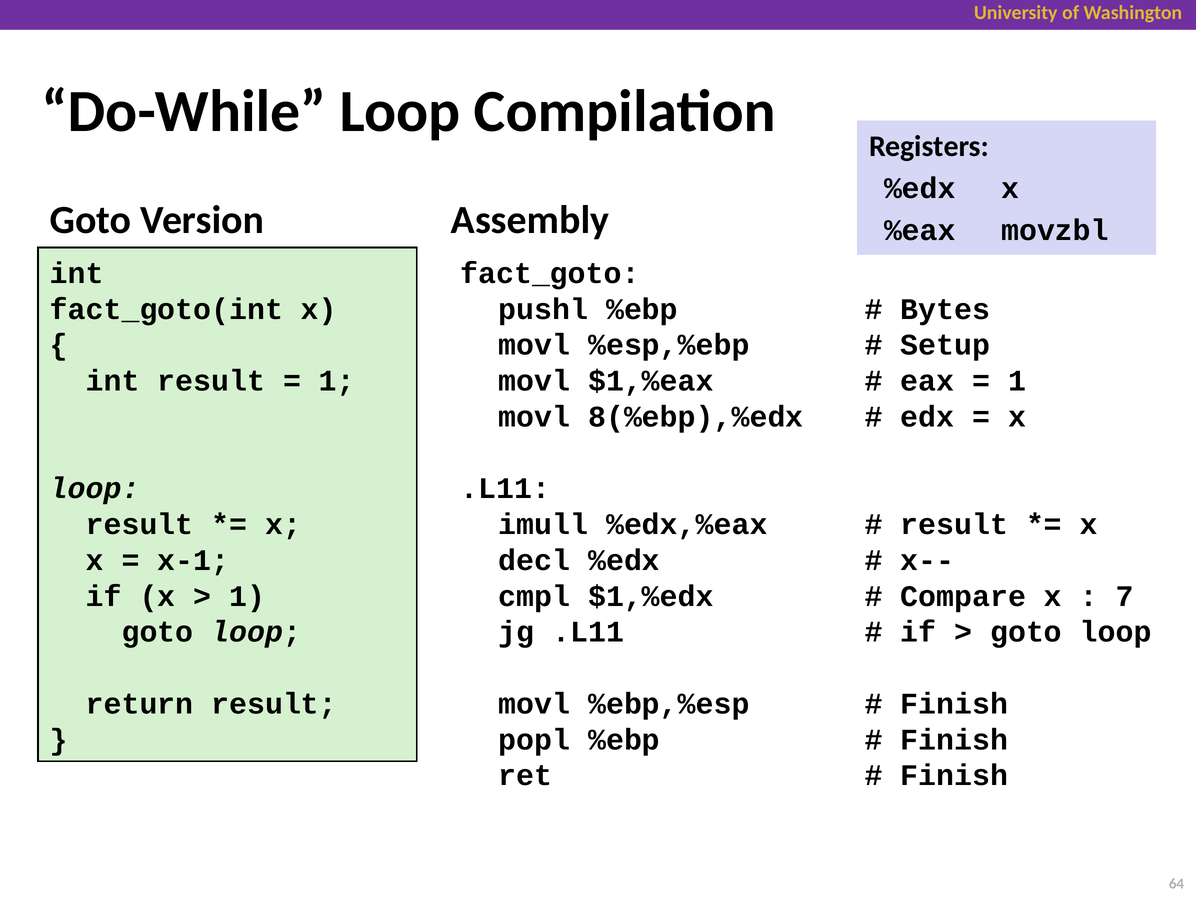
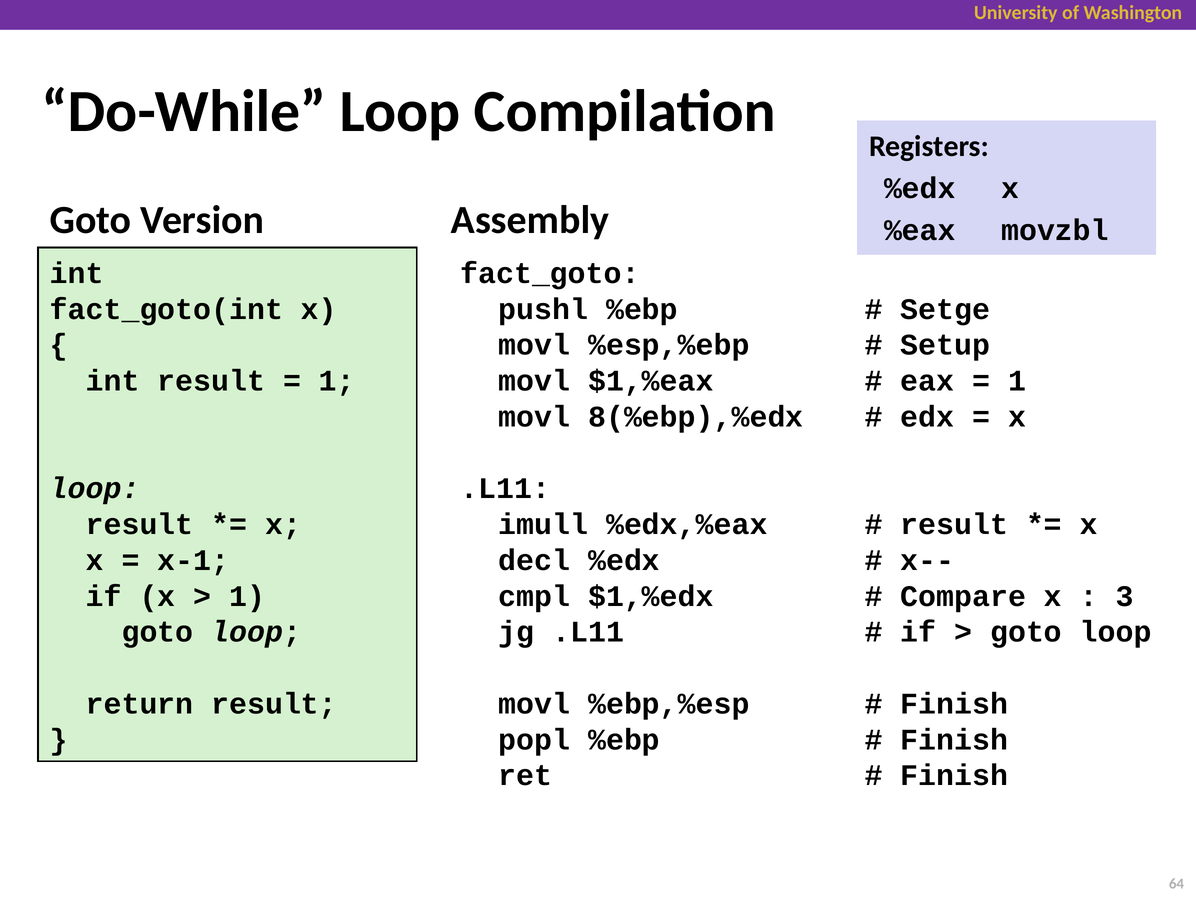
Bytes: Bytes -> Setge
7: 7 -> 3
